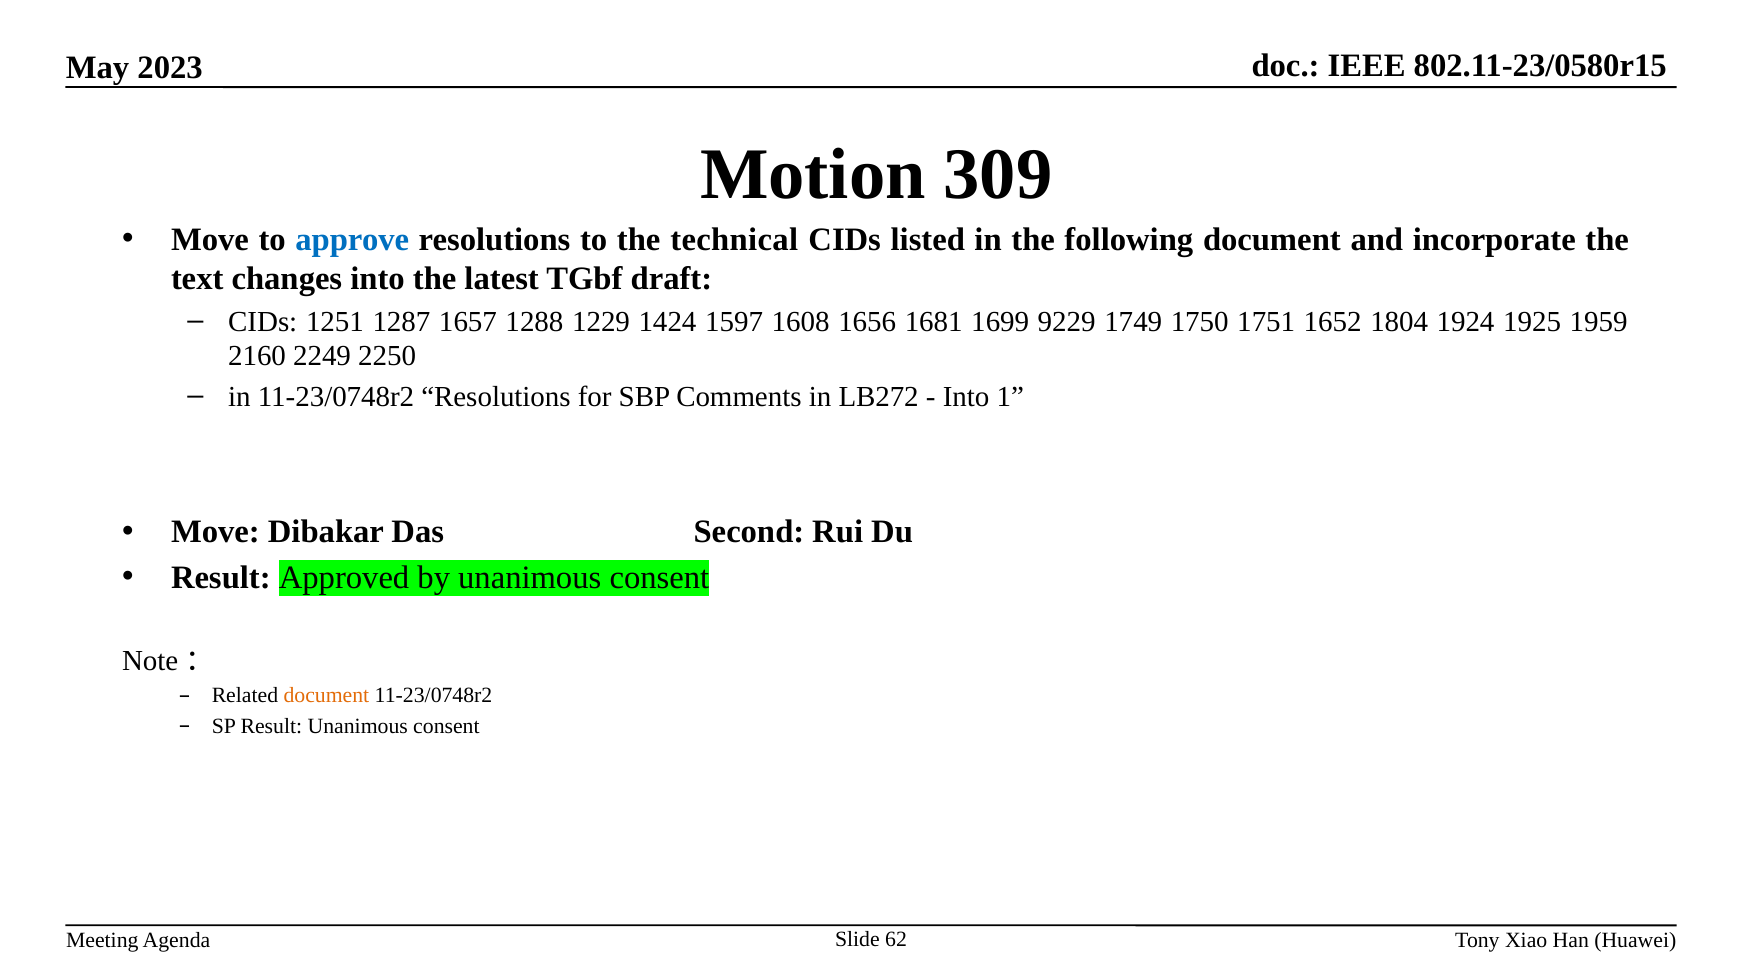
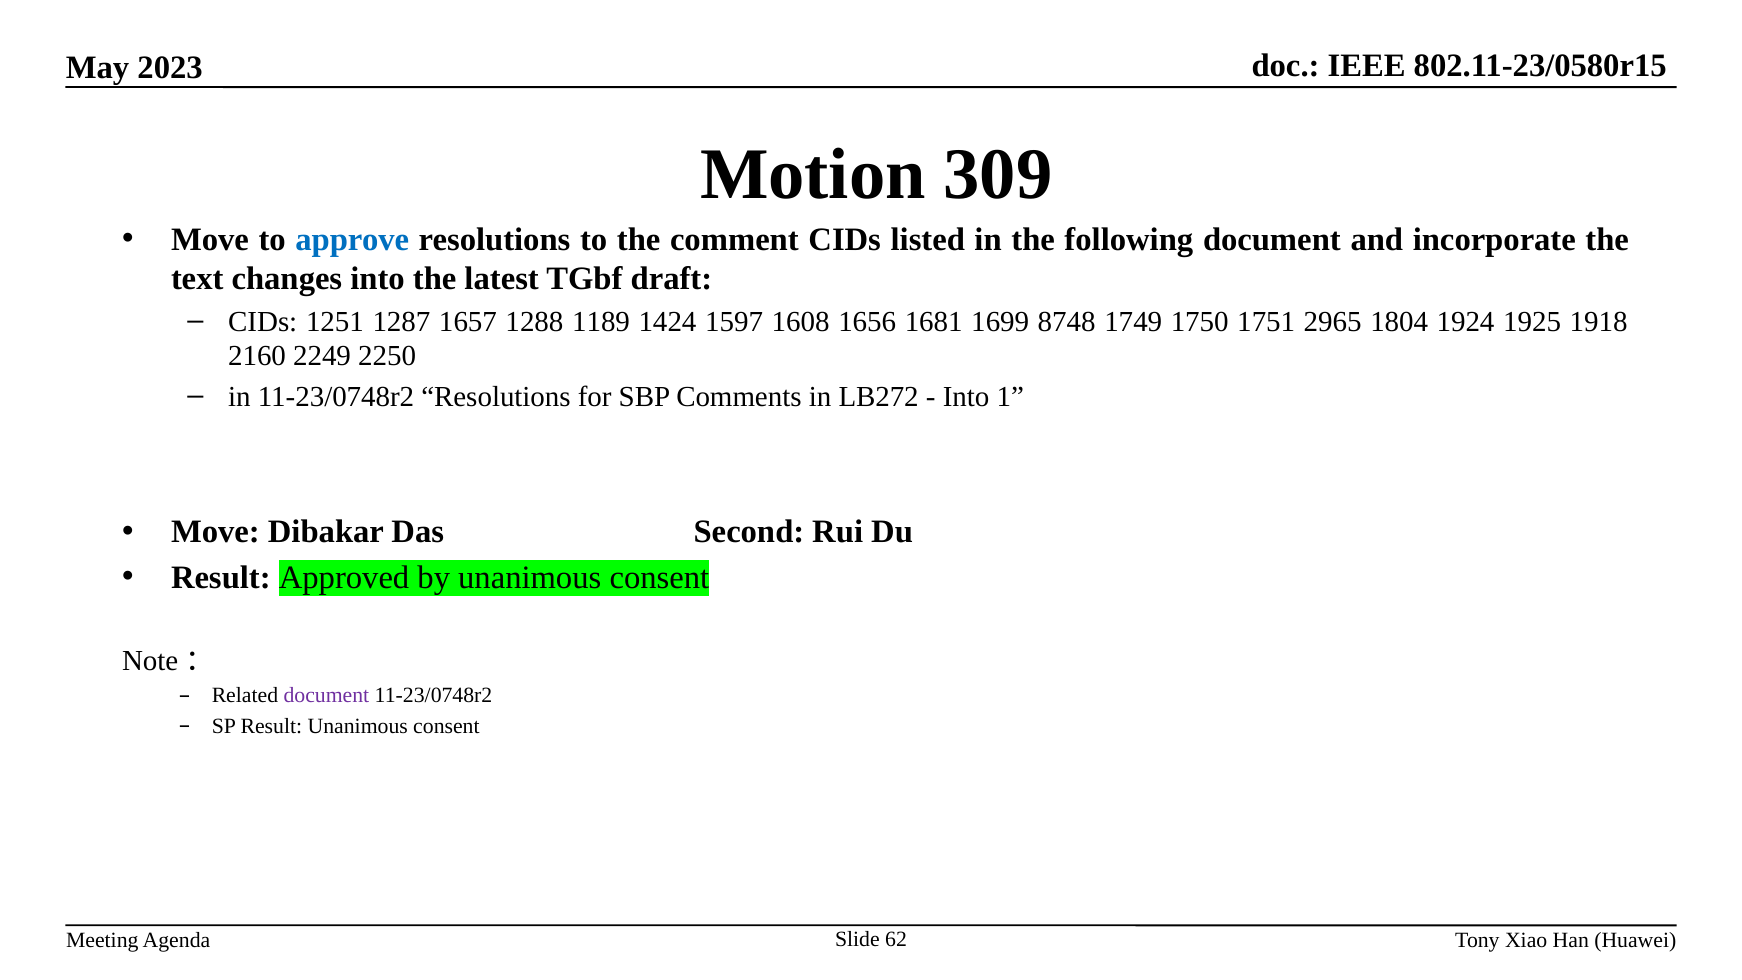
technical: technical -> comment
1229: 1229 -> 1189
9229: 9229 -> 8748
1652: 1652 -> 2965
1959: 1959 -> 1918
document at (326, 695) colour: orange -> purple
